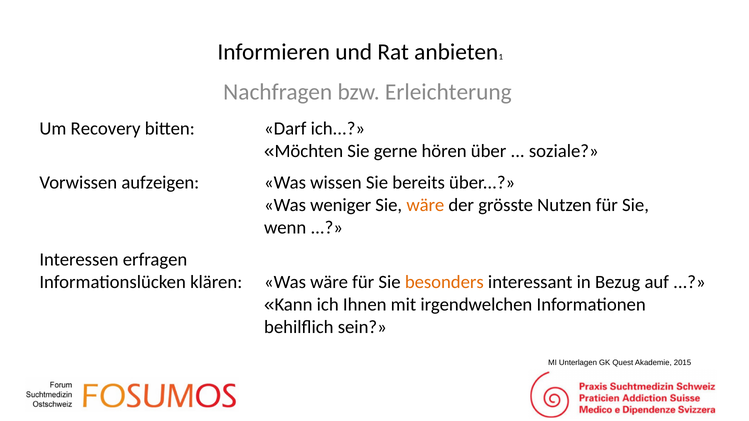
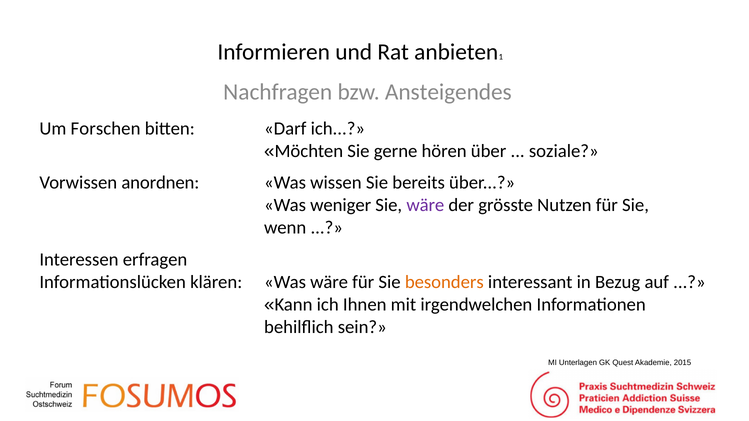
Erleichterung: Erleichterung -> Ansteigendes
Recovery: Recovery -> Forschen
aufzeigen: aufzeigen -> anordnen
wäre at (425, 205) colour: orange -> purple
